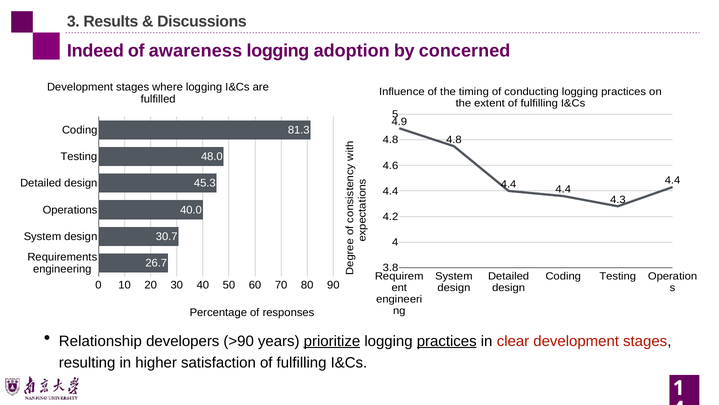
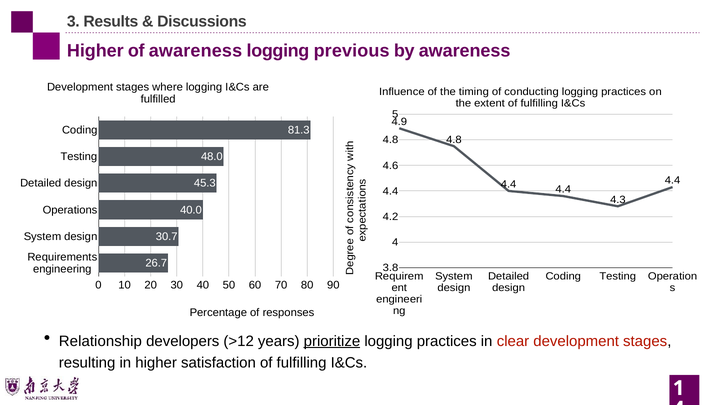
Indeed at (95, 51): Indeed -> Higher
adoption: adoption -> previous
by concerned: concerned -> awareness
>90: >90 -> >12
practices at (447, 341) underline: present -> none
